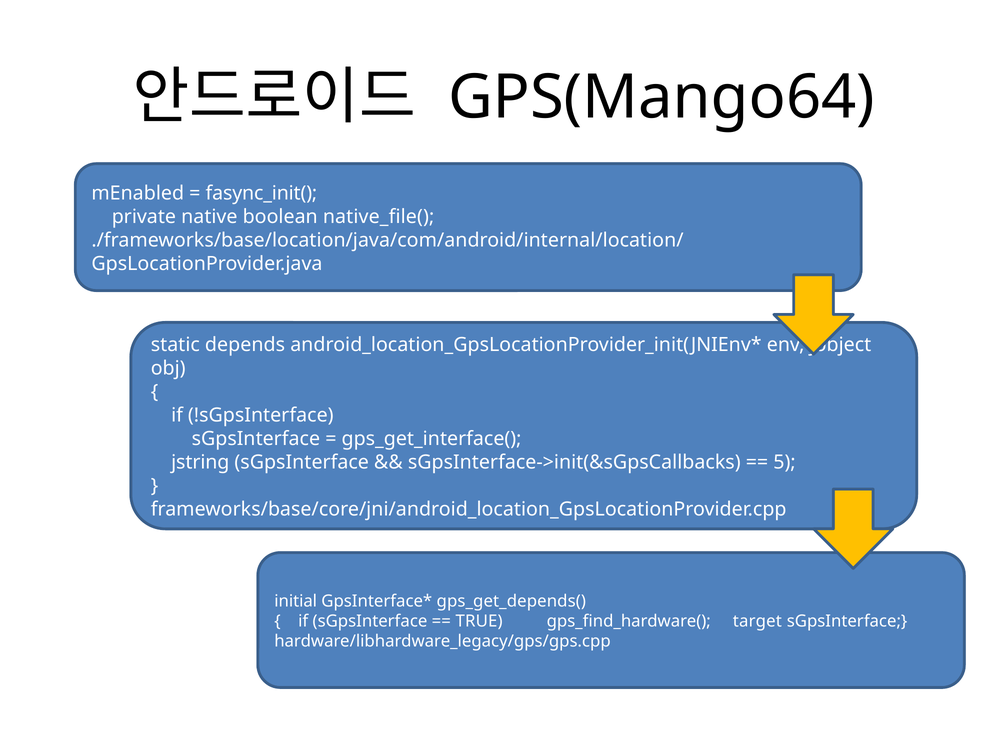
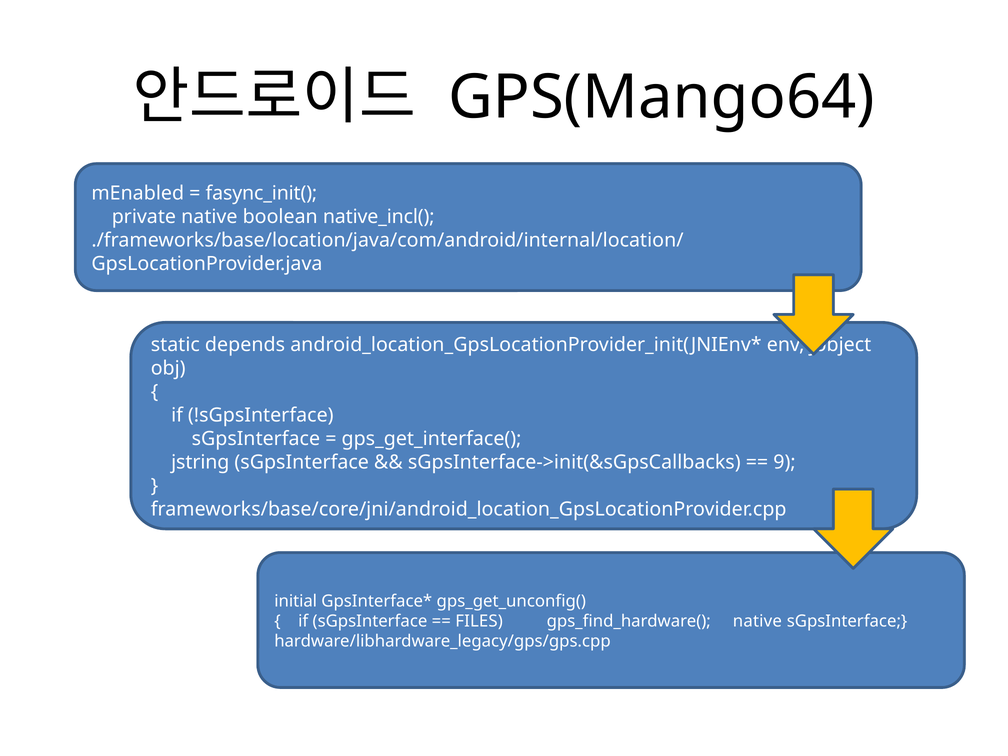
native_file(: native_file( -> native_incl(
5: 5 -> 9
gps_get_depends(: gps_get_depends( -> gps_get_unconfig(
TRUE: TRUE -> FILES
gps_find_hardware( target: target -> native
